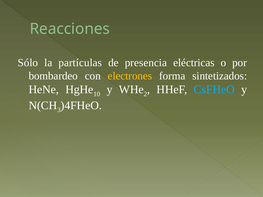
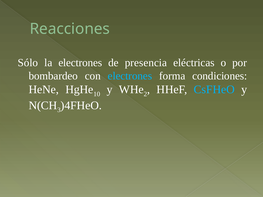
la partículas: partículas -> electrones
electrones at (130, 76) colour: yellow -> light blue
sintetizados: sintetizados -> condiciones
